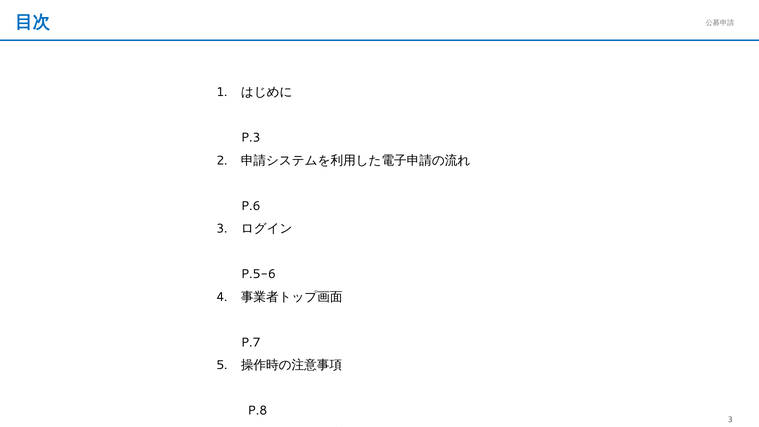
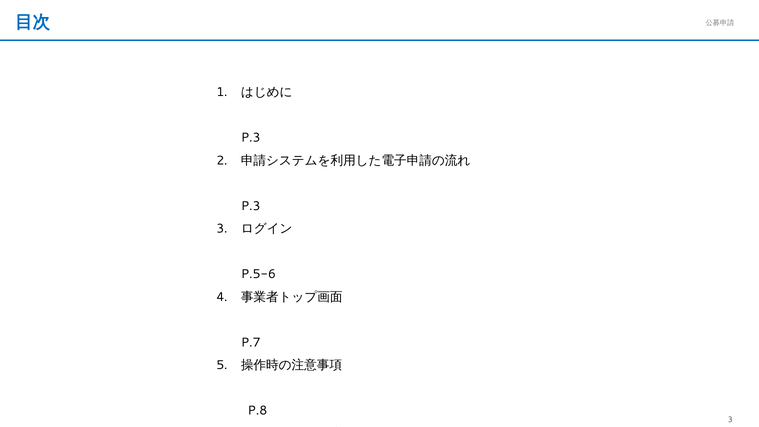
P.6 at (251, 206): P.6 -> P.3
